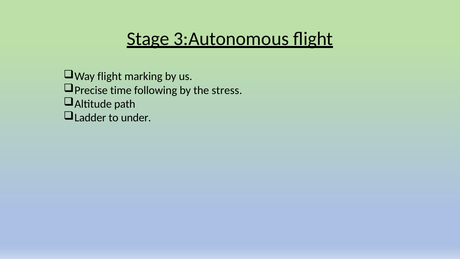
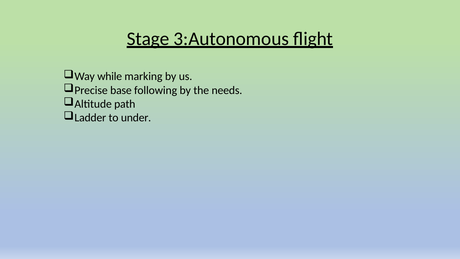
Way flight: flight -> while
time: time -> base
stress: stress -> needs
